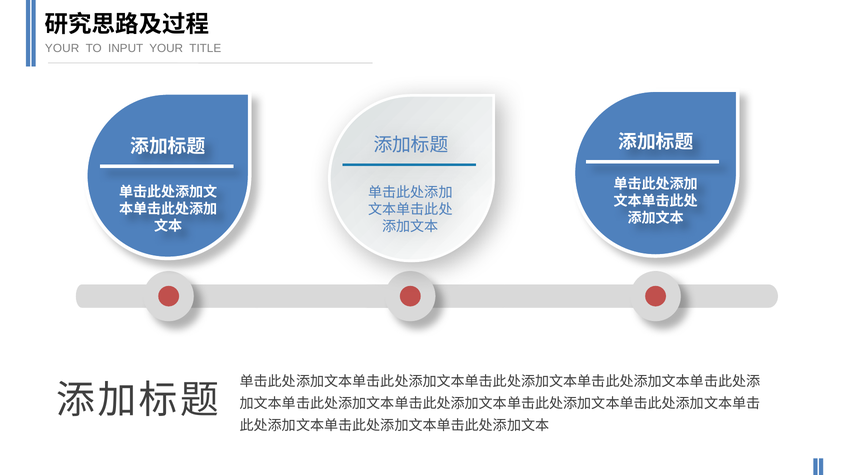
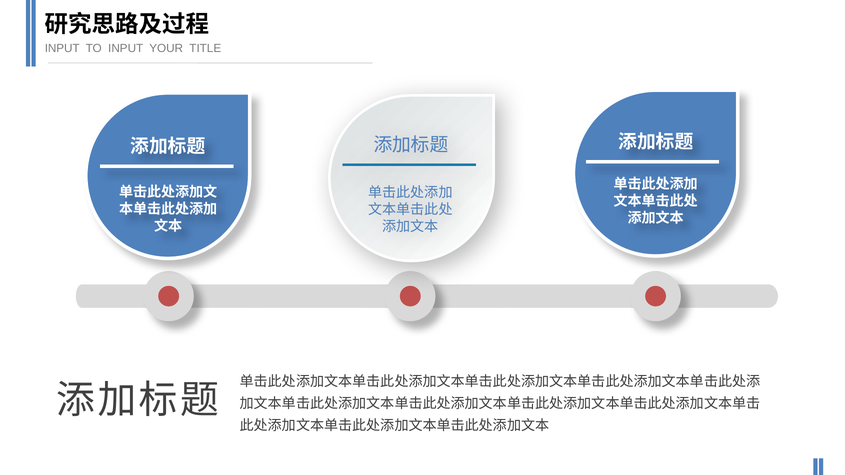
YOUR at (62, 48): YOUR -> INPUT
